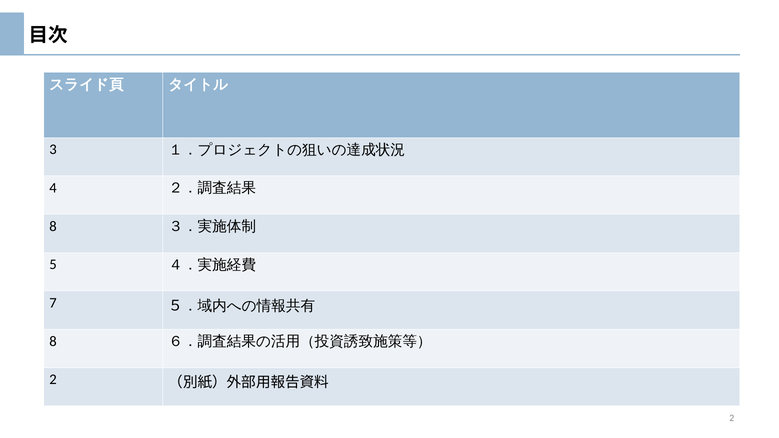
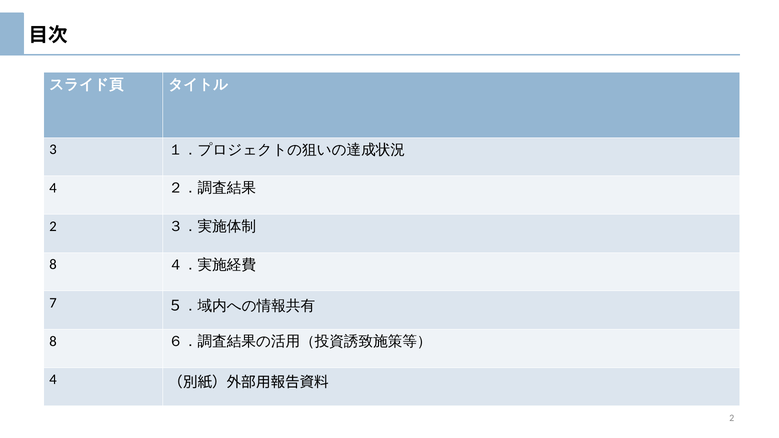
8​ at (55, 226): 8​ -> 2​
5​ at (55, 265): 5​ -> 8​
2​ at (55, 380): 2​ -> 4​
